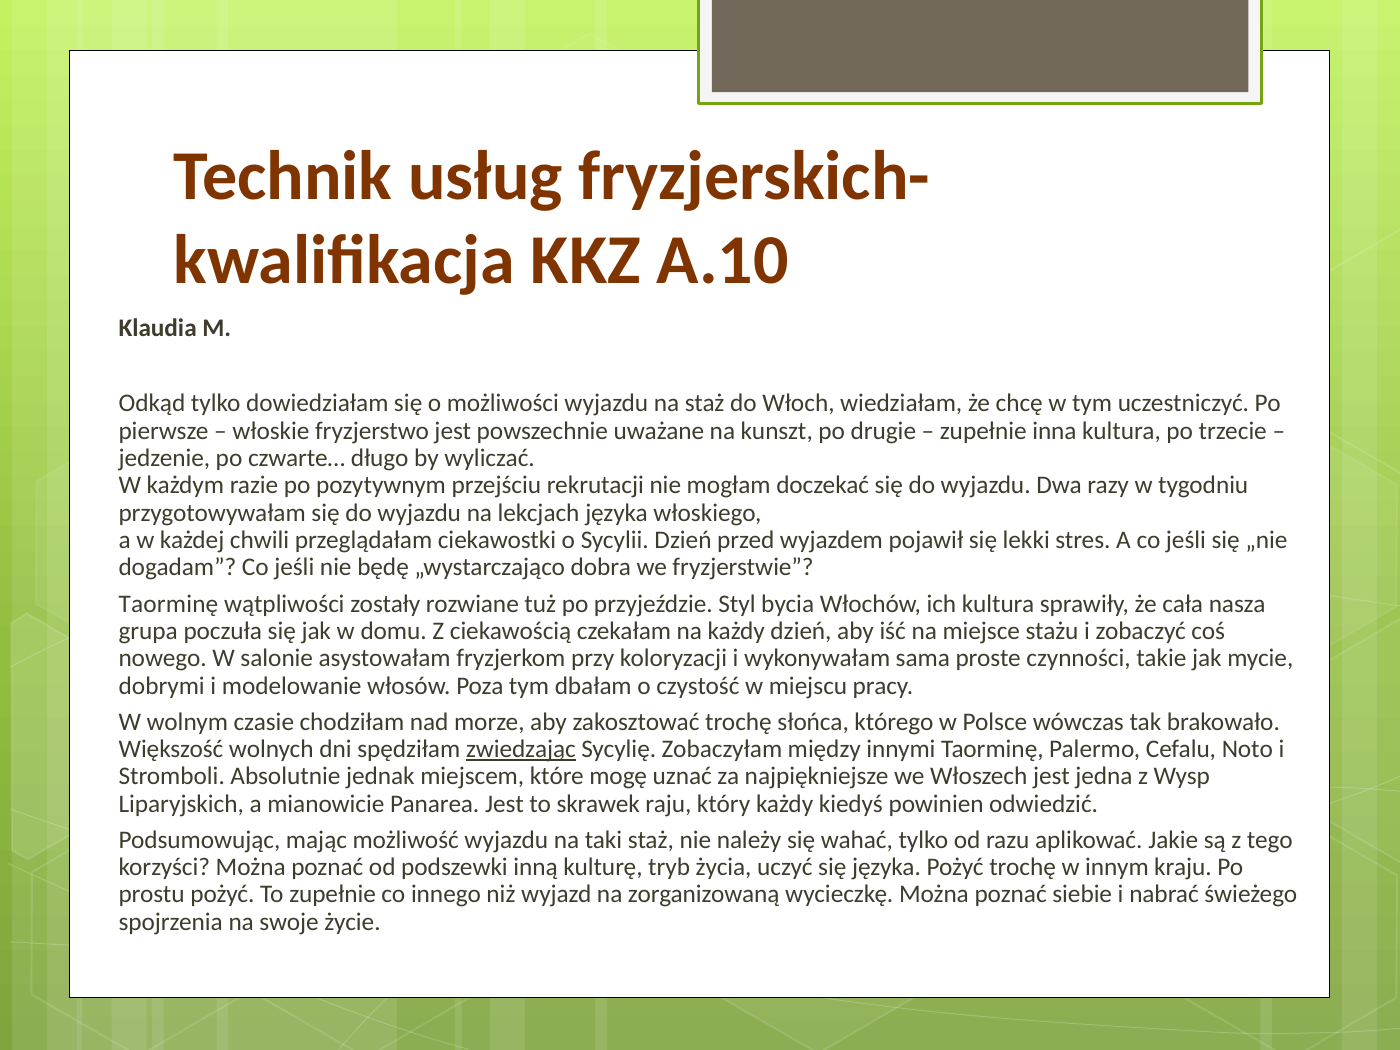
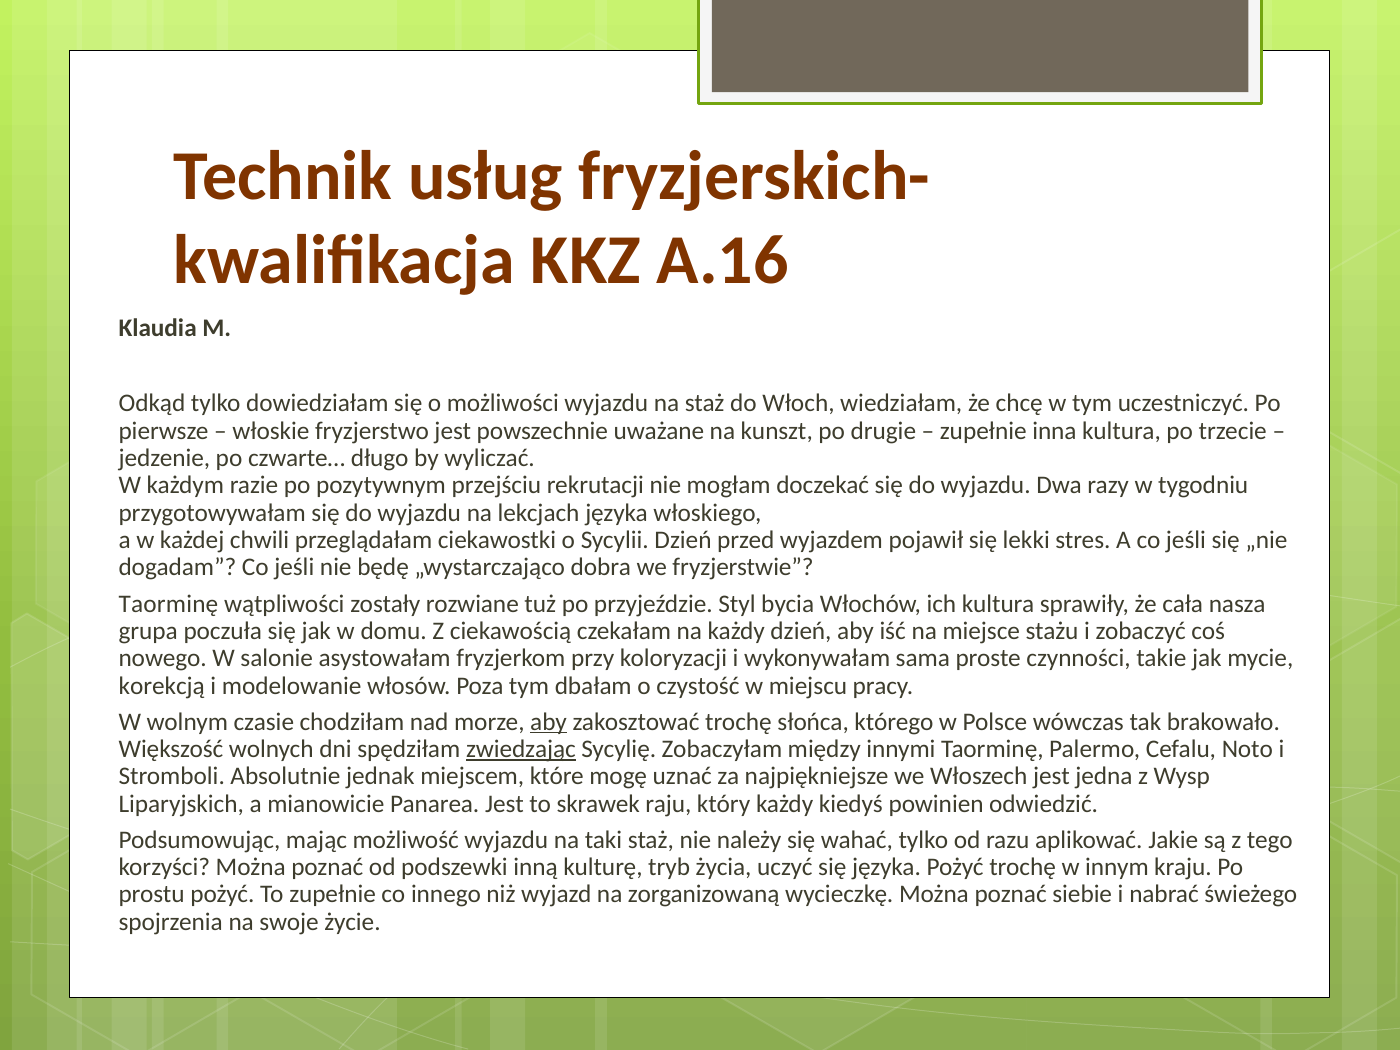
A.10: A.10 -> A.16
dobrymi: dobrymi -> korekcją
aby at (549, 722) underline: none -> present
